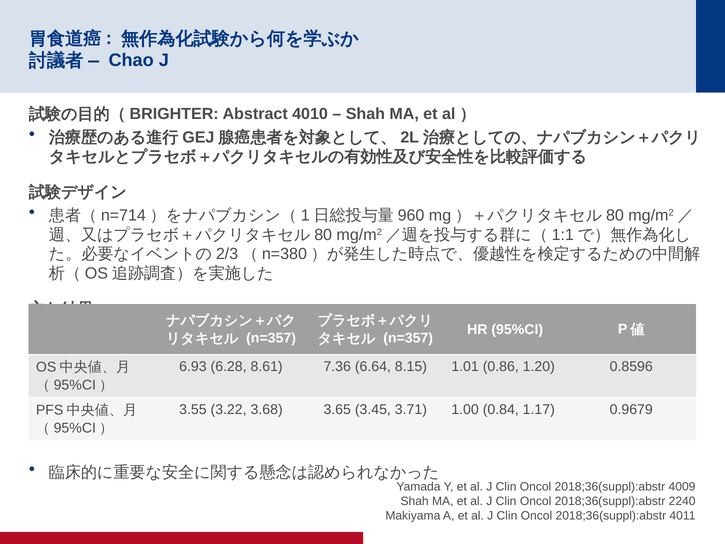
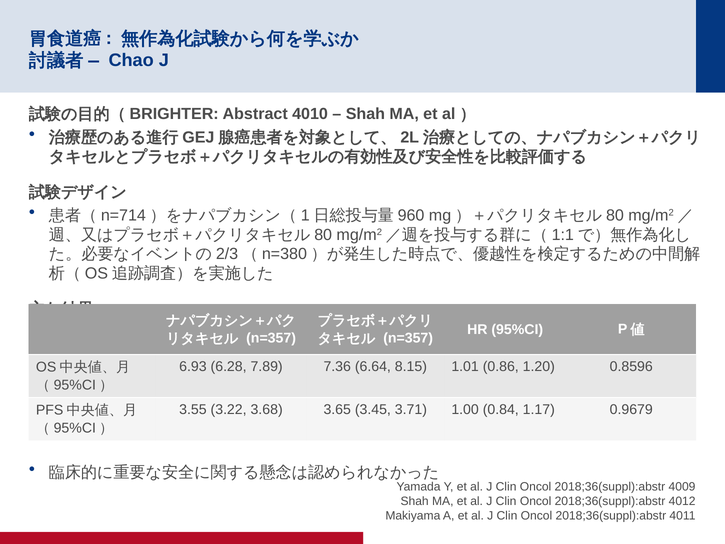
8.61: 8.61 -> 7.89
2240: 2240 -> 4012
